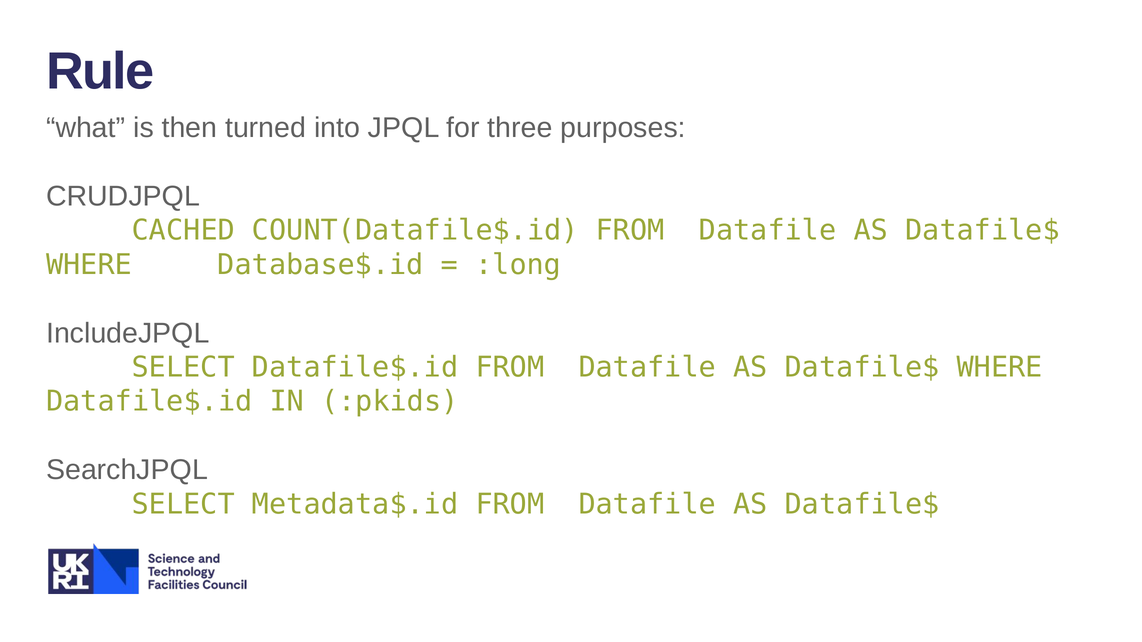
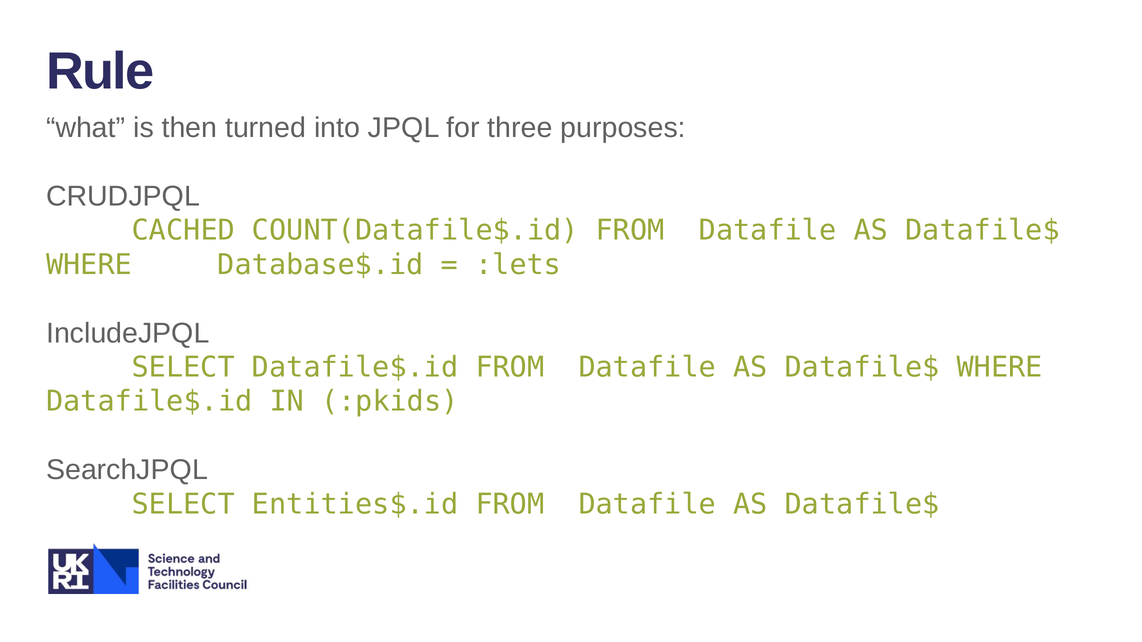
:long: :long -> :lets
Metadata$.id: Metadata$.id -> Entities$.id
